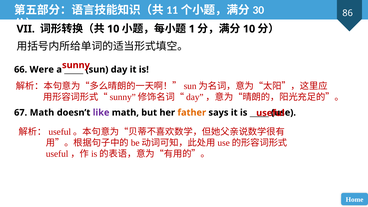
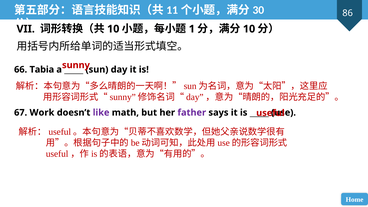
Were: Were -> Tabia
67 Math: Math -> Work
father colour: orange -> purple
